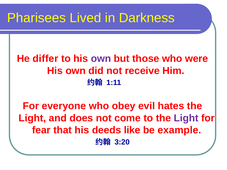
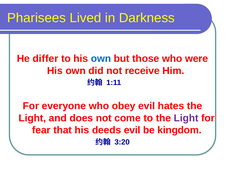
own at (101, 59) colour: purple -> blue
deeds like: like -> evil
example: example -> kingdom
